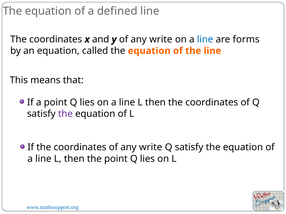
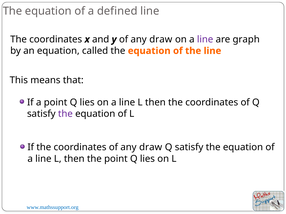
y of any write: write -> draw
line at (205, 39) colour: blue -> purple
forms: forms -> graph
coordinates of any write: write -> draw
